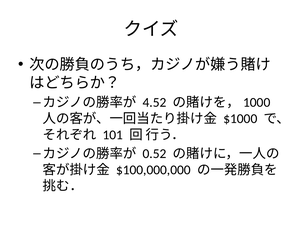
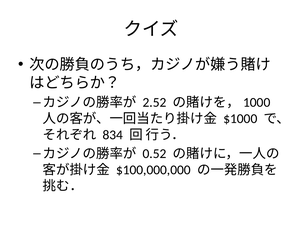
4.52: 4.52 -> 2.52
101: 101 -> 834
